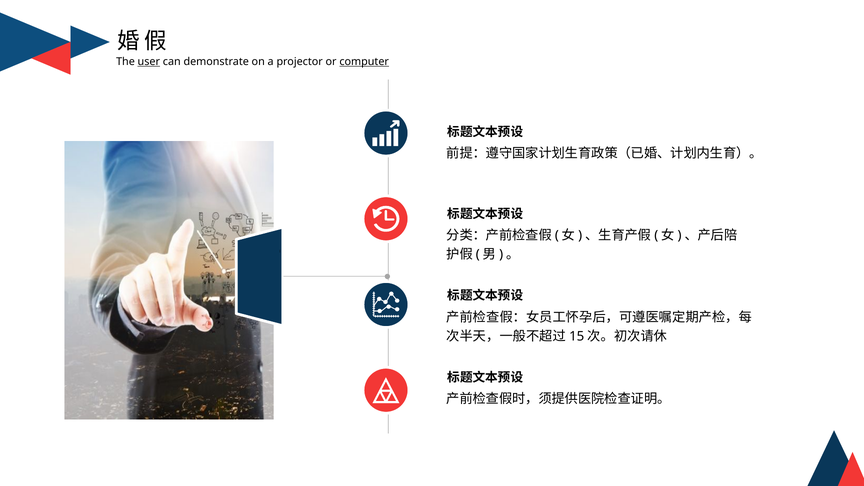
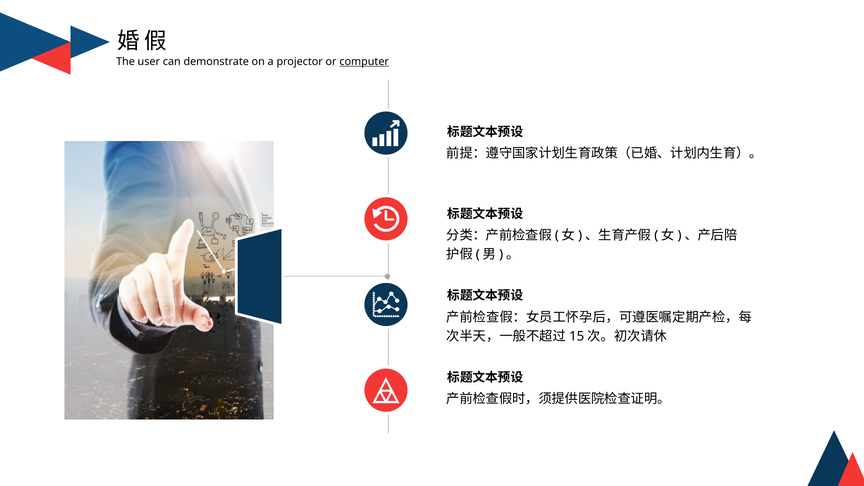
user underline: present -> none
